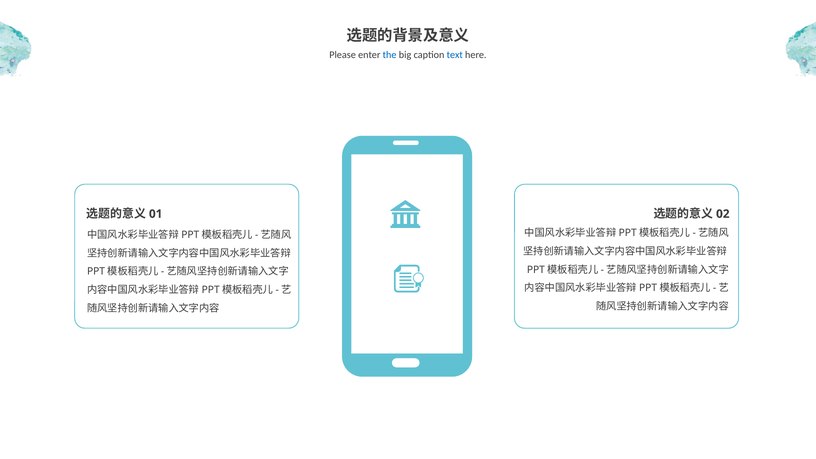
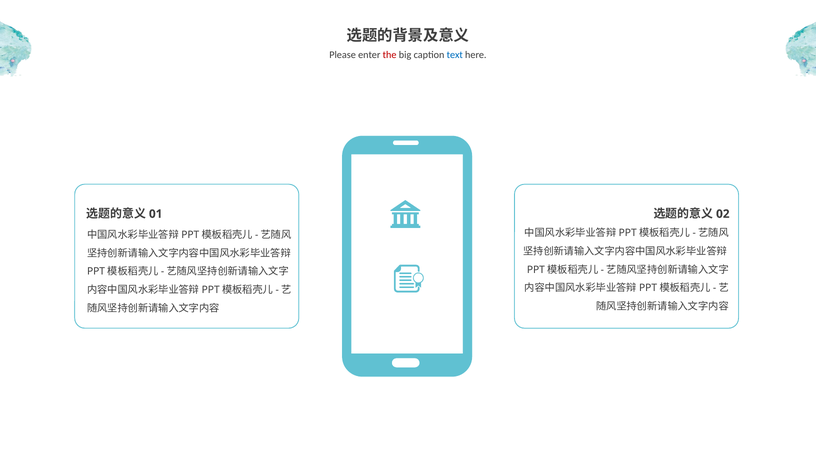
the colour: blue -> red
